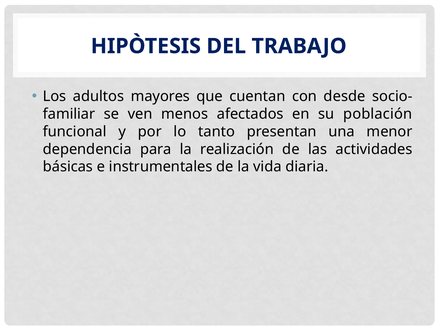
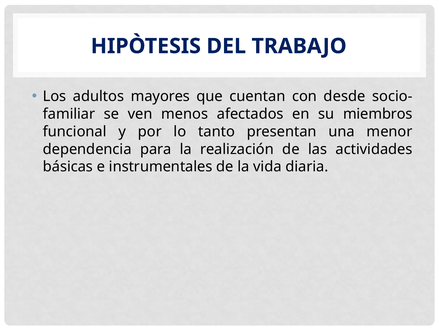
población: población -> miembros
